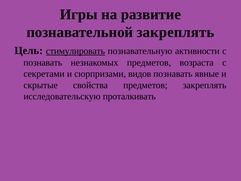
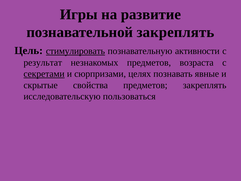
познавать at (43, 63): познавать -> результат
секретами underline: none -> present
видов: видов -> целях
проталкивать: проталкивать -> пользоваться
